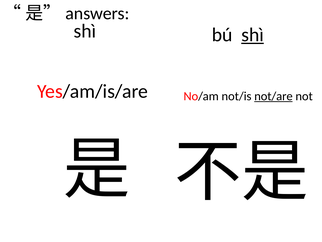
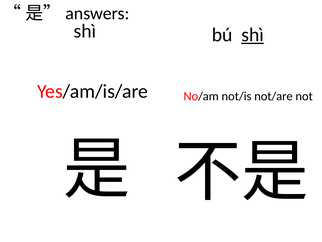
not/are underline: present -> none
